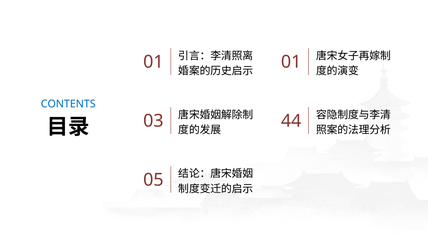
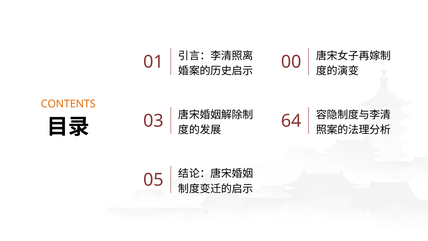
01 at (291, 62): 01 -> 00
CONTENTS colour: blue -> orange
44: 44 -> 64
